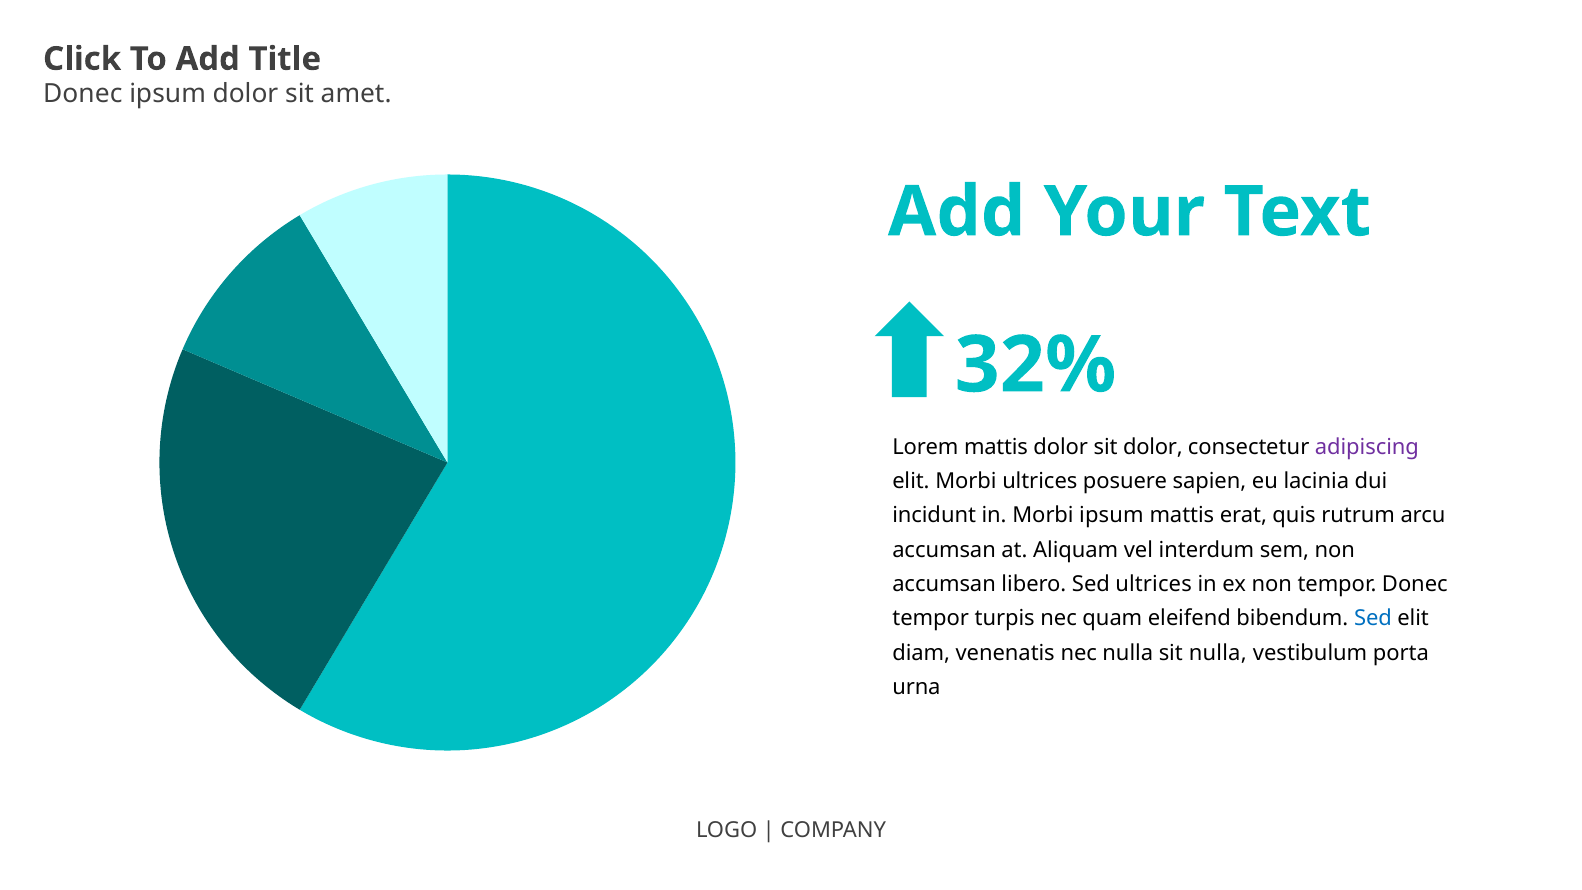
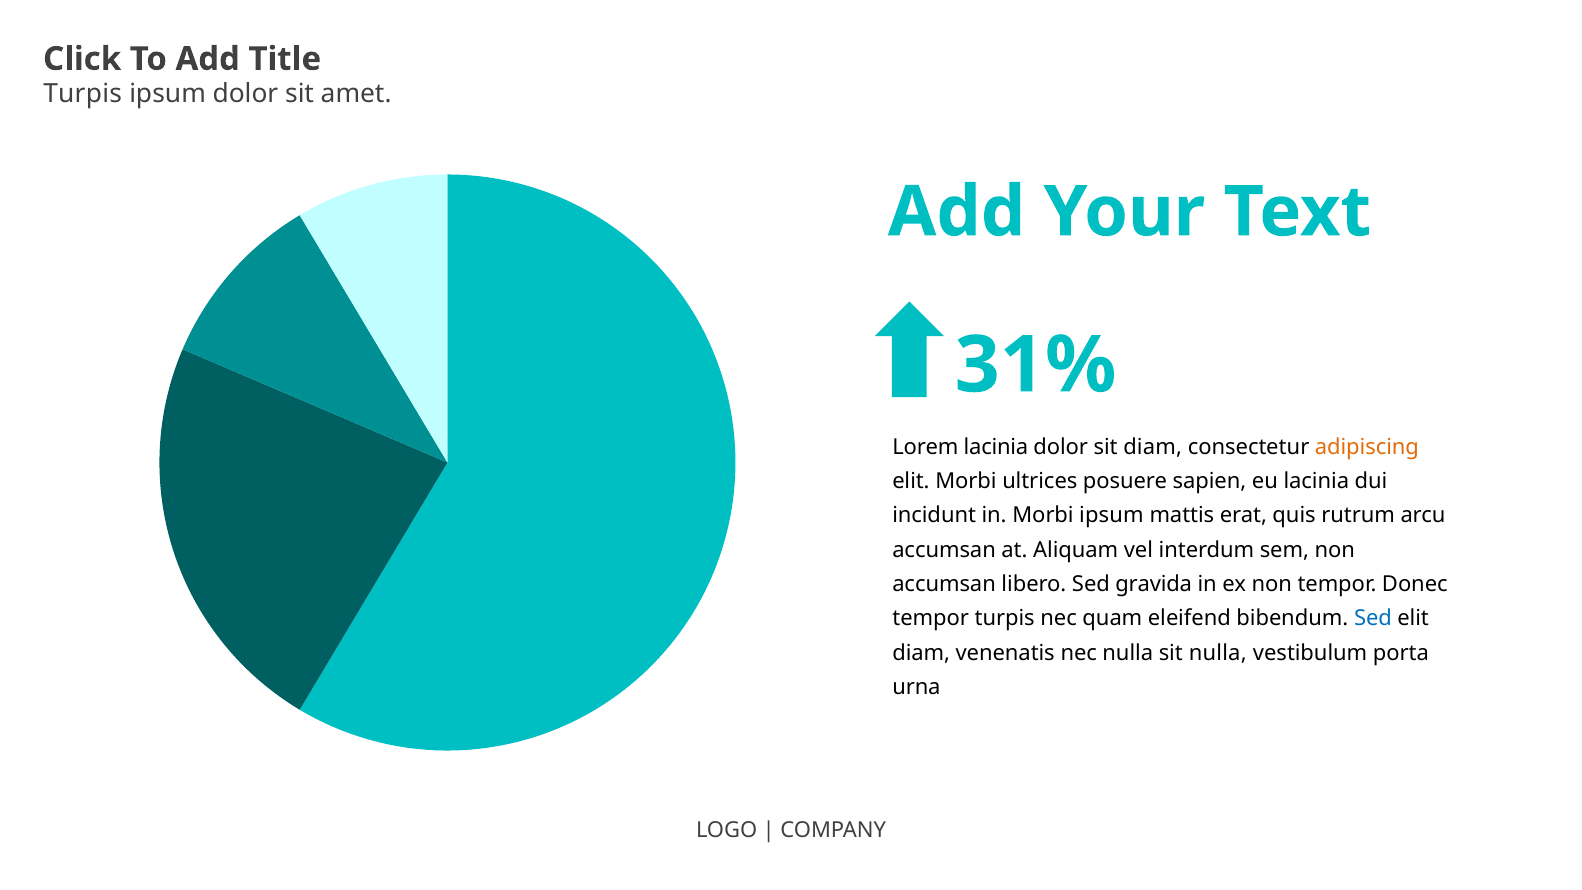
Donec at (83, 94): Donec -> Turpis
32%: 32% -> 31%
Lorem mattis: mattis -> lacinia
sit dolor: dolor -> diam
adipiscing colour: purple -> orange
Sed ultrices: ultrices -> gravida
